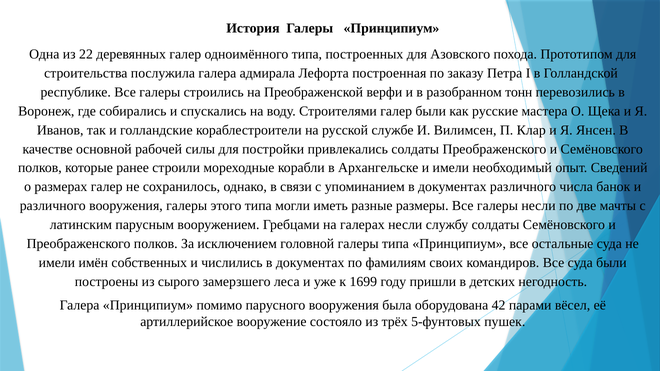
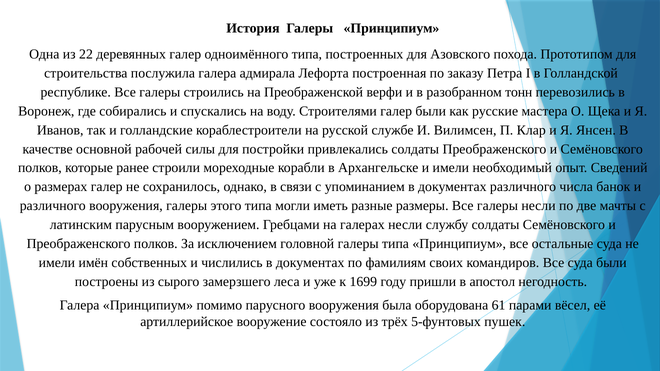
детских: детских -> апостол
42: 42 -> 61
